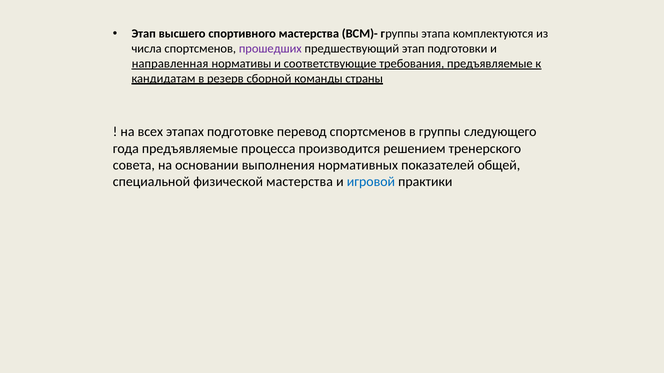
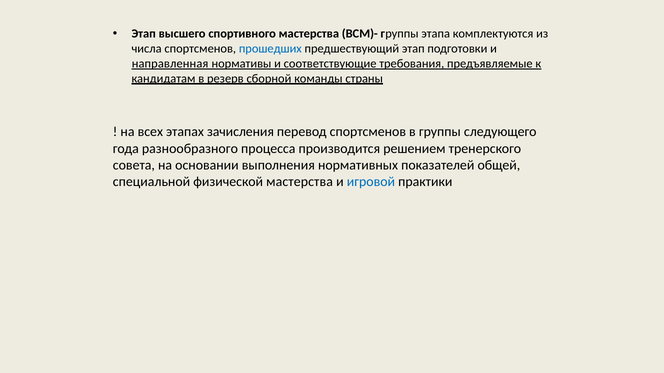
прошедших colour: purple -> blue
подготовке: подготовке -> зачисления
года предъявляемые: предъявляемые -> разнообразного
